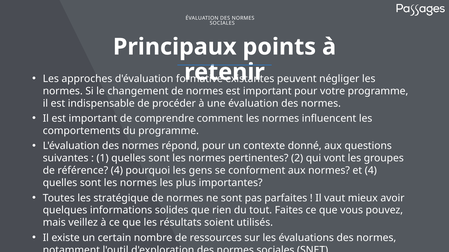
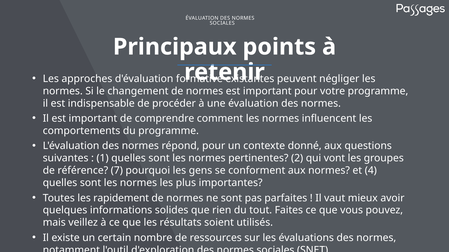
référence 4: 4 -> 7
stratégique: stratégique -> rapidement
